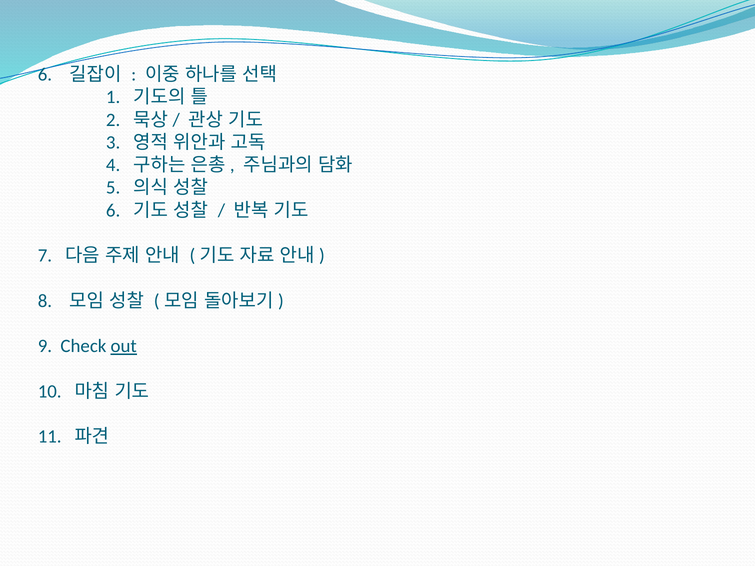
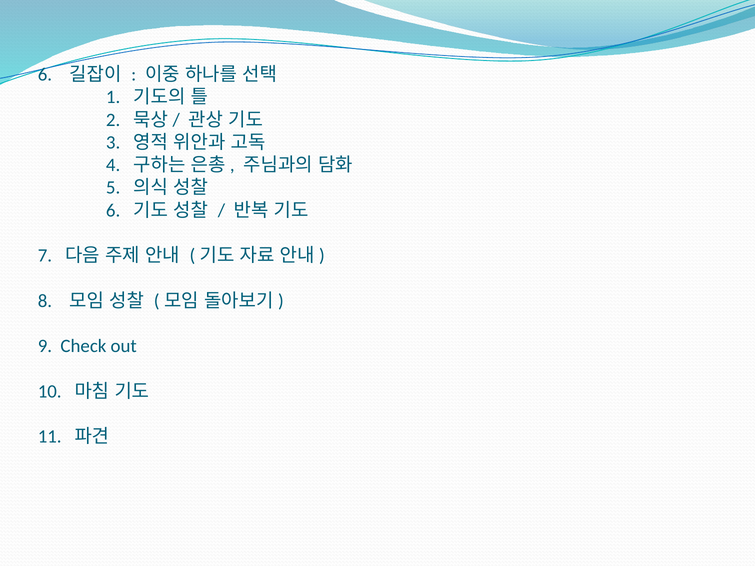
out underline: present -> none
